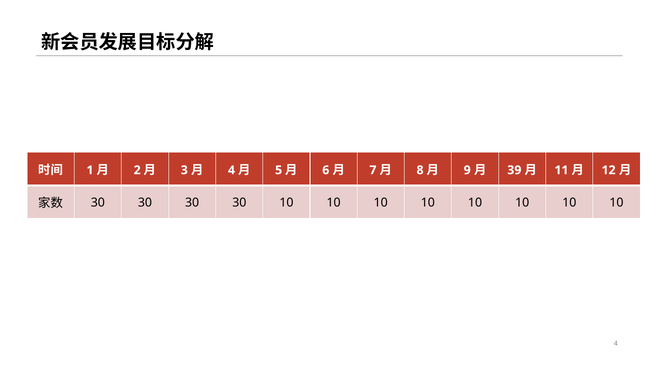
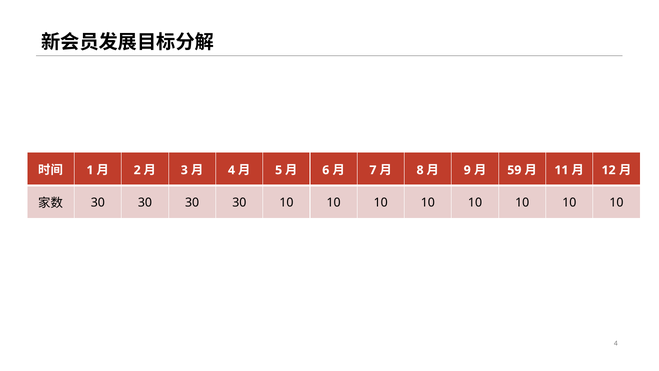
39: 39 -> 59
